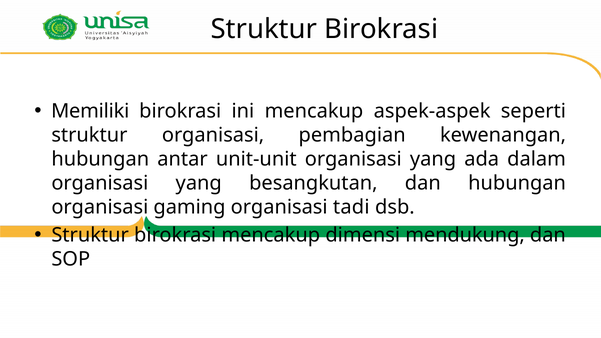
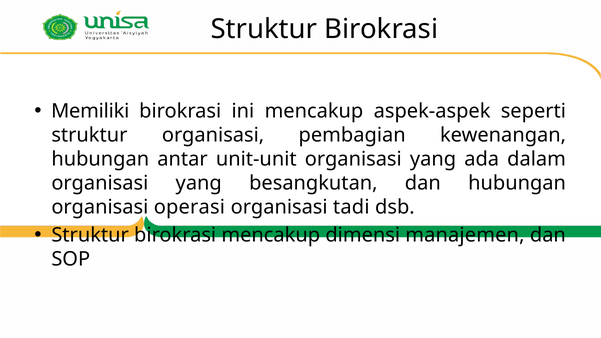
gaming: gaming -> operasi
mendukung: mendukung -> manajemen
